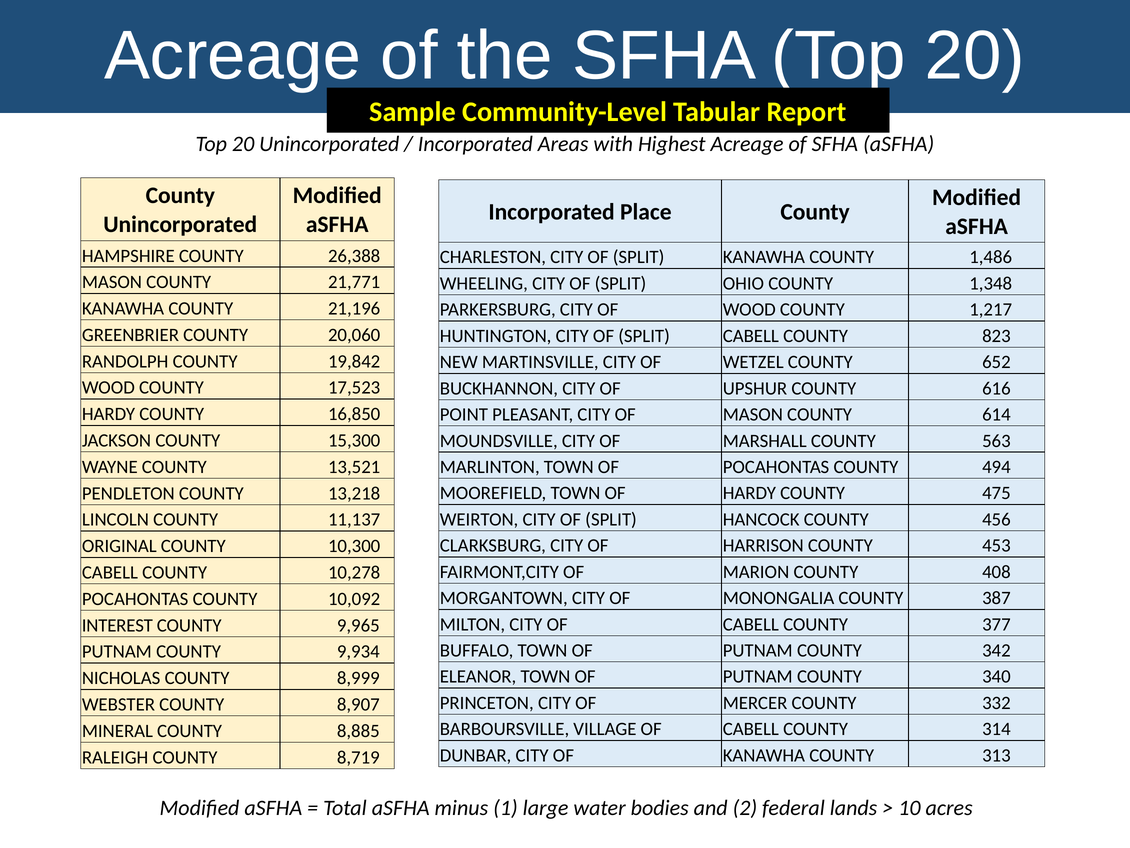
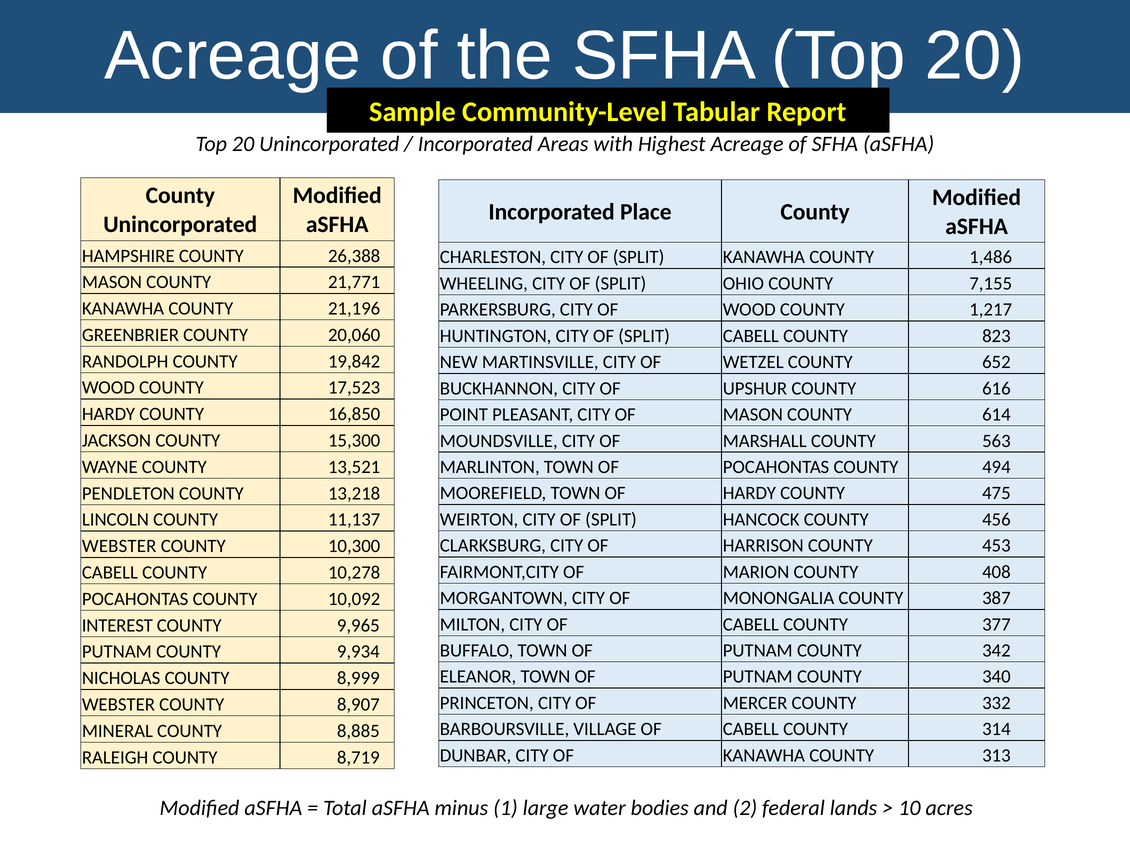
1,348: 1,348 -> 7,155
ORIGINAL at (119, 546): ORIGINAL -> WEBSTER
